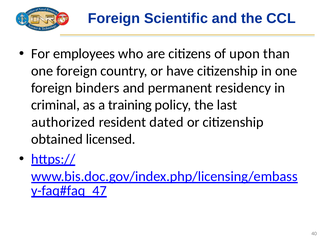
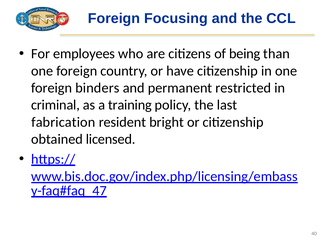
Scientific: Scientific -> Focusing
upon: upon -> being
residency: residency -> restricted
authorized: authorized -> fabrication
dated: dated -> bright
